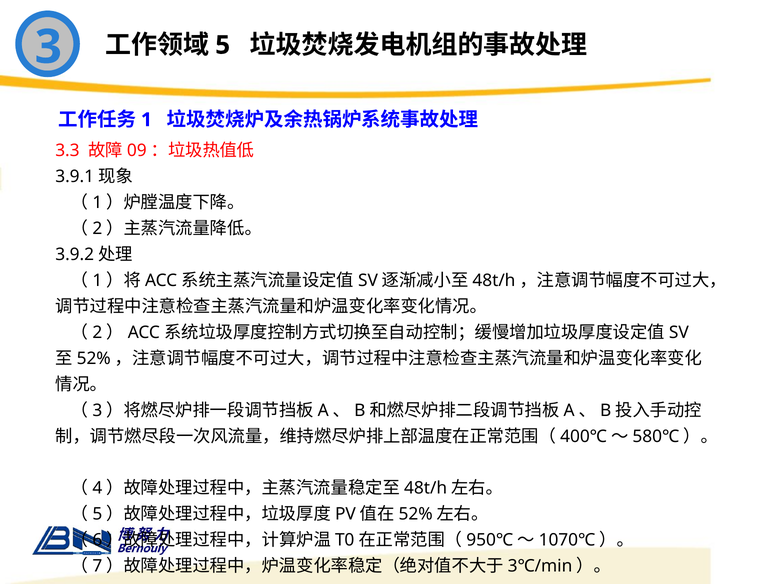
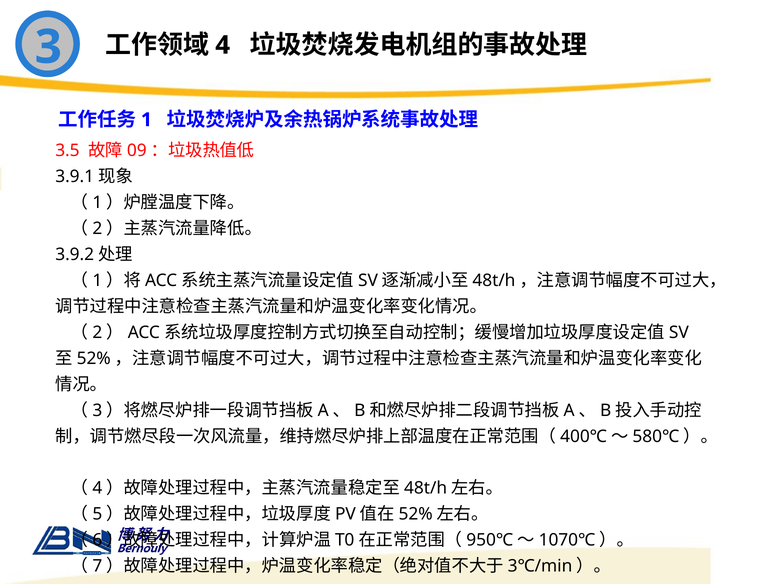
5: 5 -> 4
3.3: 3.3 -> 3.5
